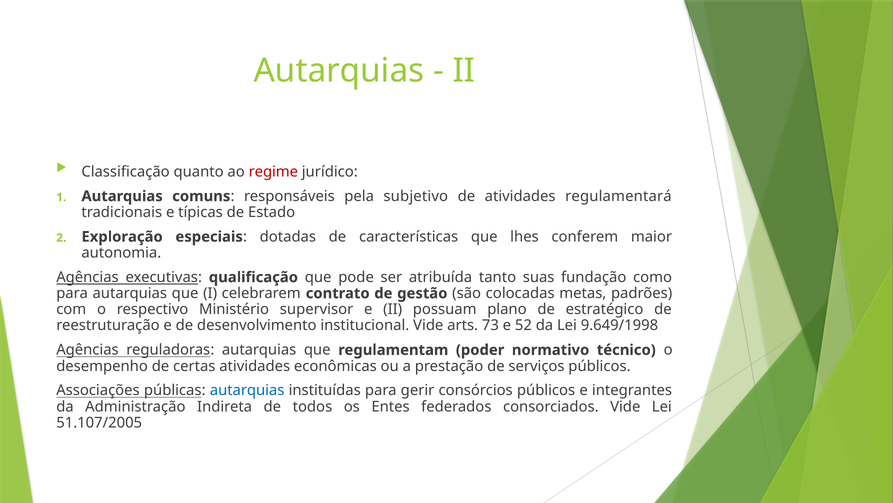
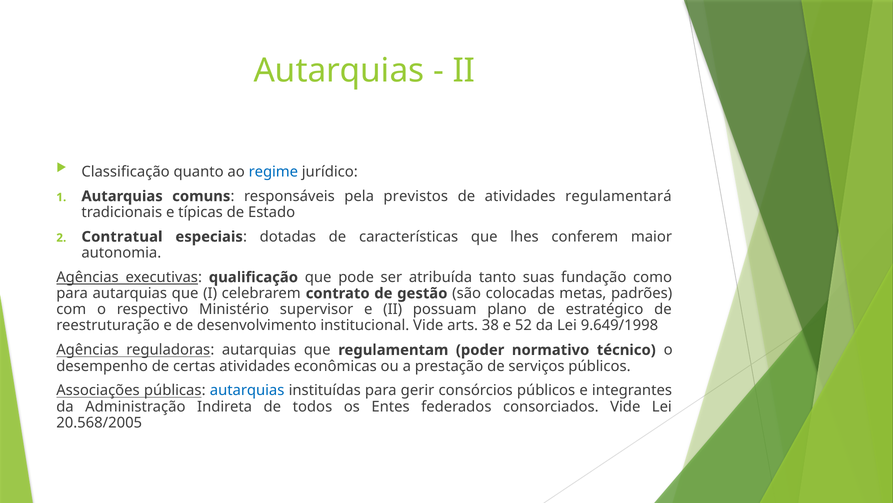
regime colour: red -> blue
subjetivo: subjetivo -> previstos
Exploração: Exploração -> Contratual
73: 73 -> 38
51.107/2005: 51.107/2005 -> 20.568/2005
